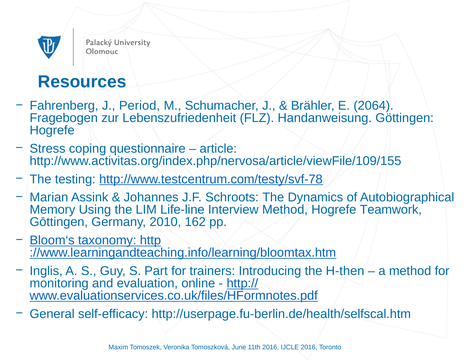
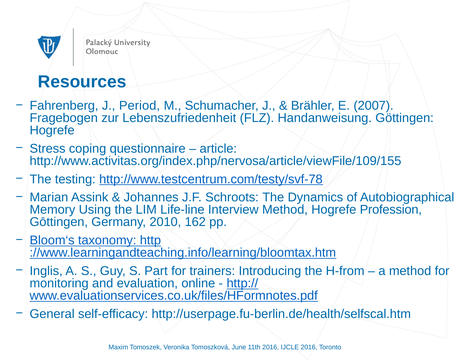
2064: 2064 -> 2007
Teamwork: Teamwork -> Profession
H-then: H-then -> H-from
